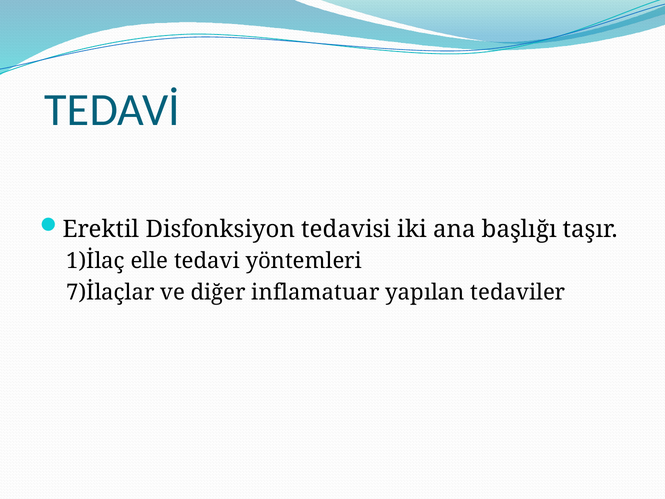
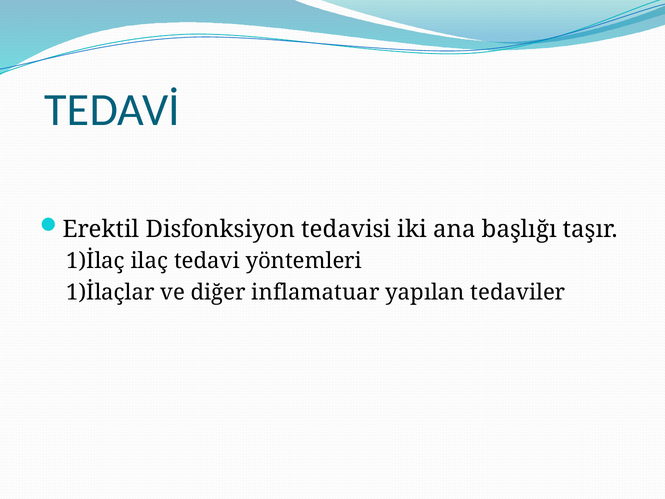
elle: elle -> ilaç
7)İlaçlar: 7)İlaçlar -> 1)İlaçlar
